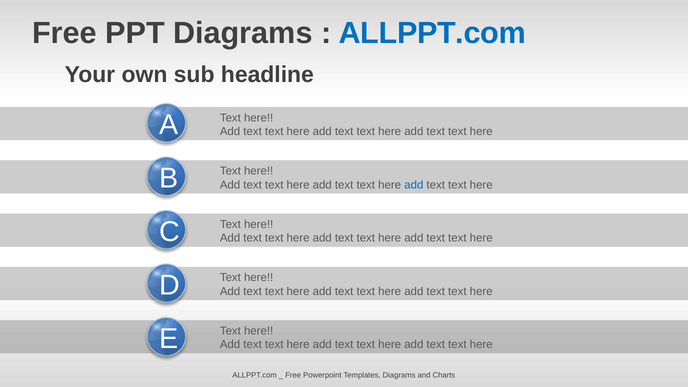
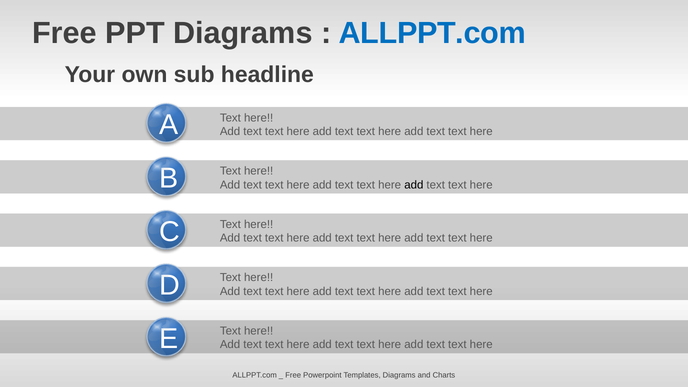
add at (414, 185) colour: blue -> black
